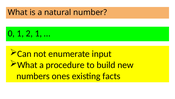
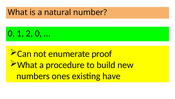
2 1: 1 -> 0
input: input -> proof
facts: facts -> have
